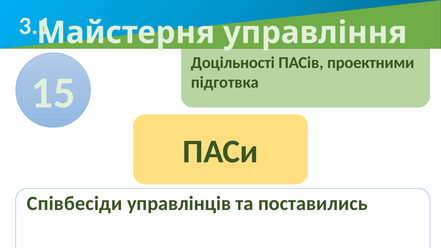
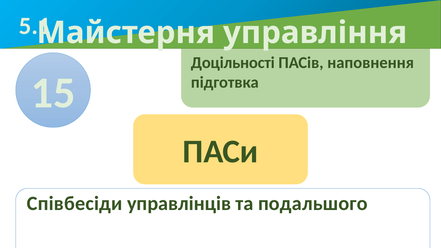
3.1: 3.1 -> 5.1
проектними: проектними -> наповнення
поставились: поставились -> подальшого
